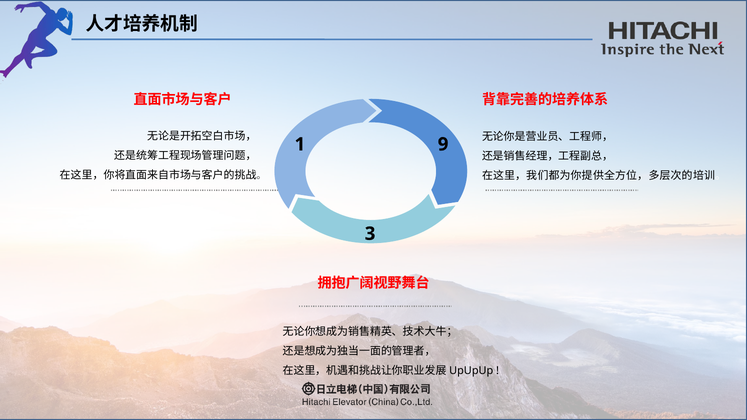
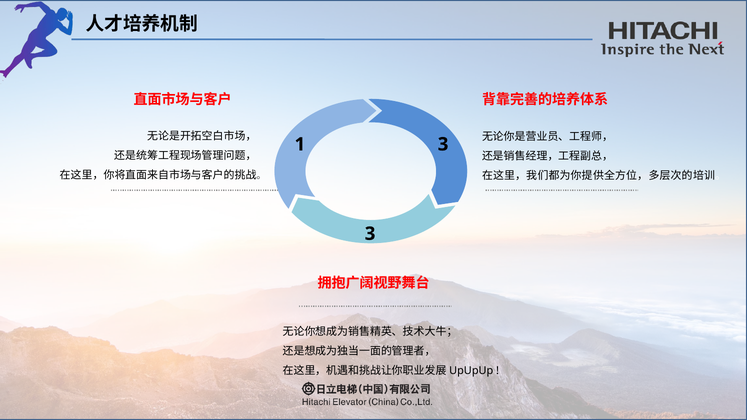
1 9: 9 -> 3
